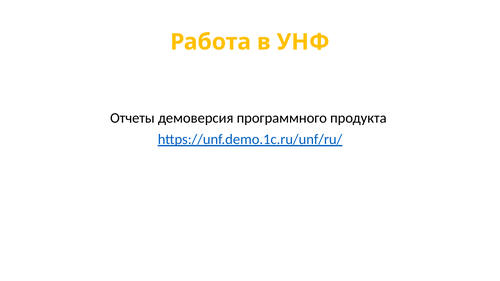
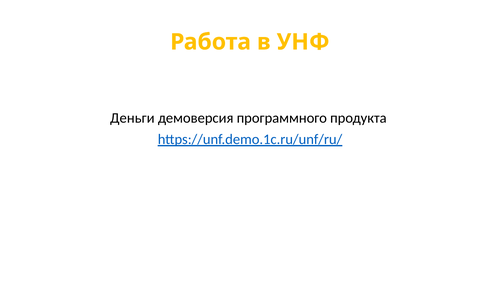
Отчеты: Отчеты -> Деньги
